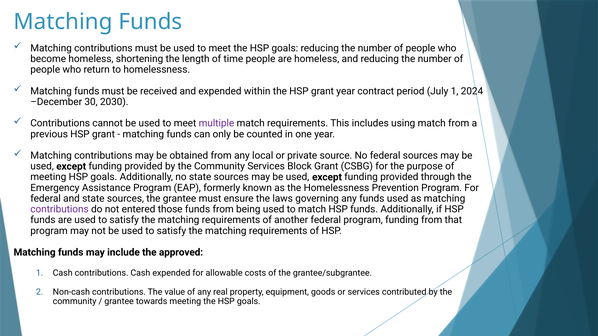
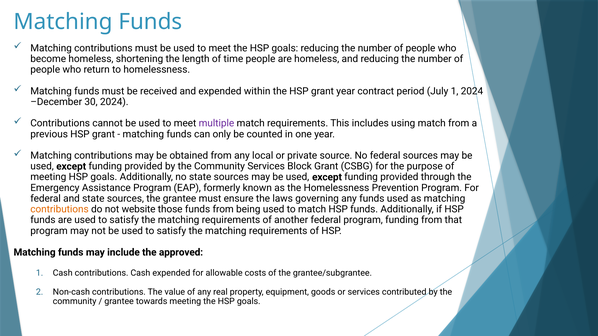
30 2030: 2030 -> 2024
contributions at (60, 210) colour: purple -> orange
entered: entered -> website
